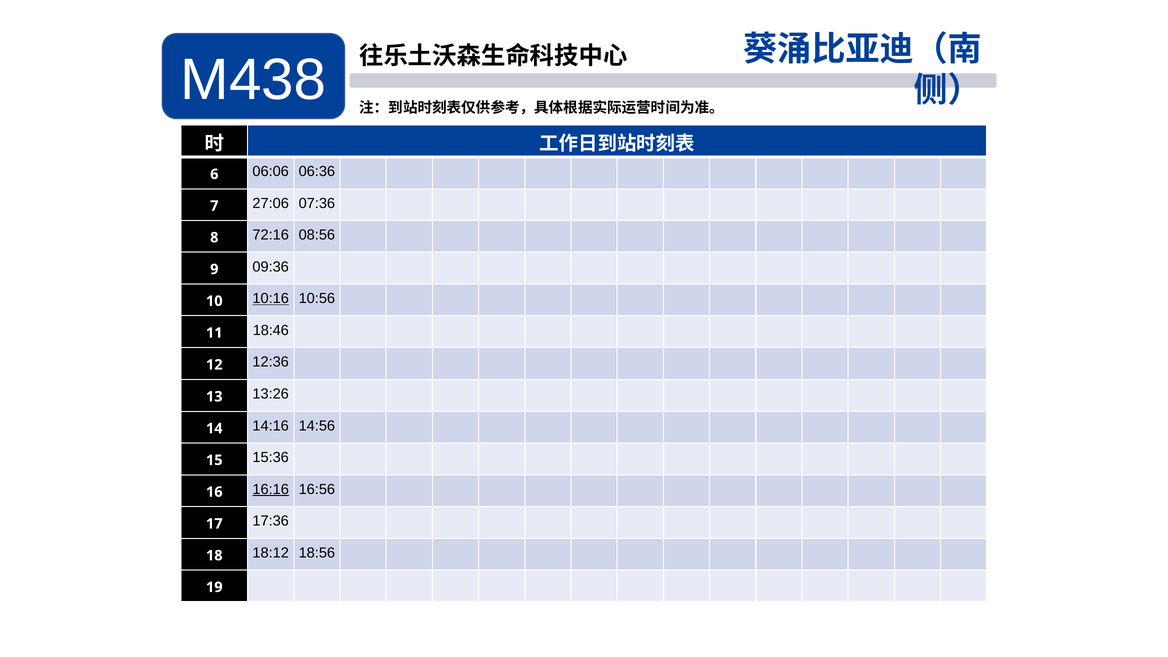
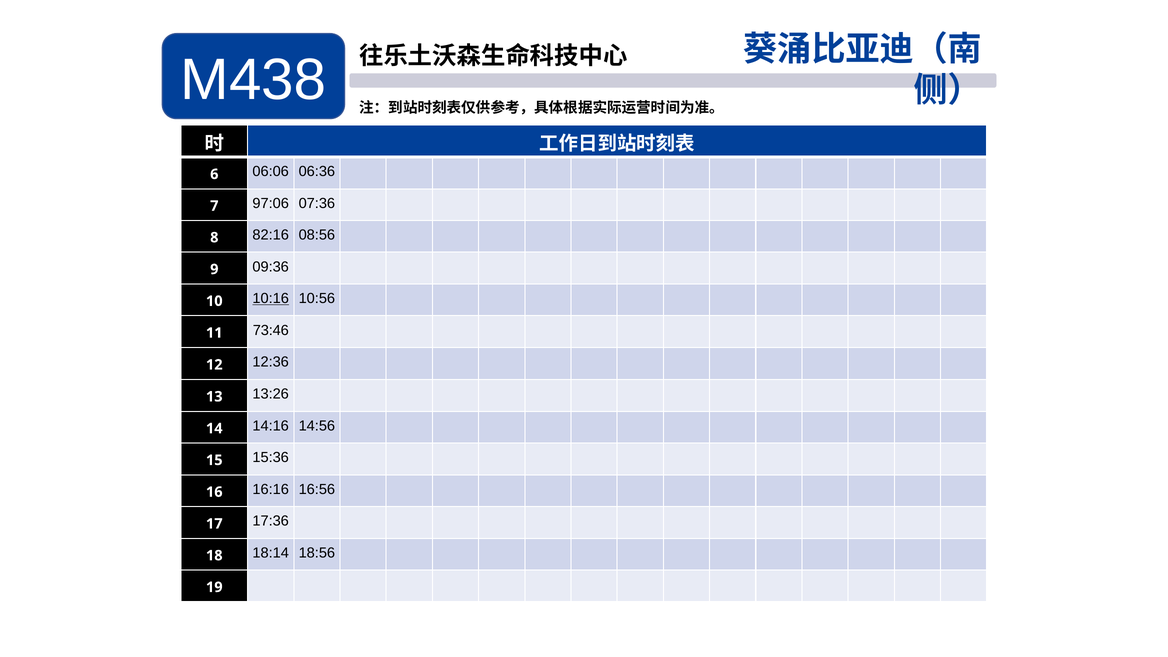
27:06: 27:06 -> 97:06
72:16: 72:16 -> 82:16
18:46: 18:46 -> 73:46
16:16 underline: present -> none
18:12: 18:12 -> 18:14
